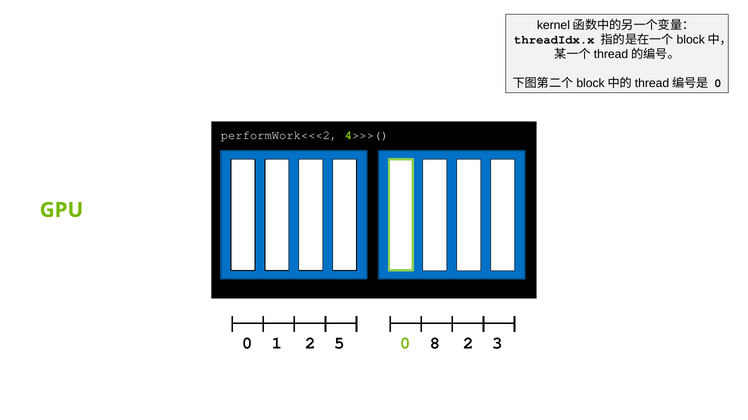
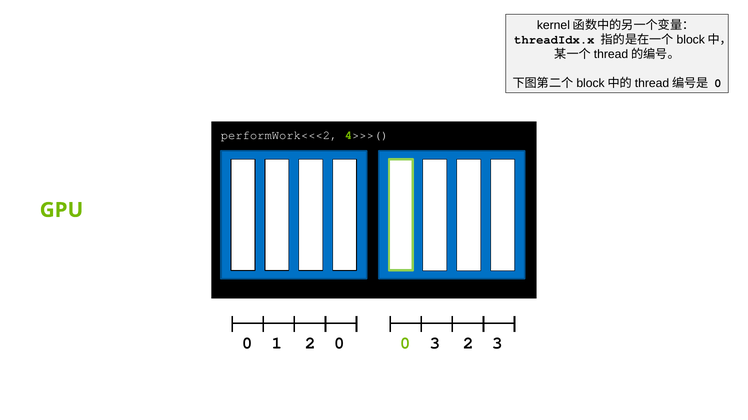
2 5: 5 -> 0
0 8: 8 -> 3
